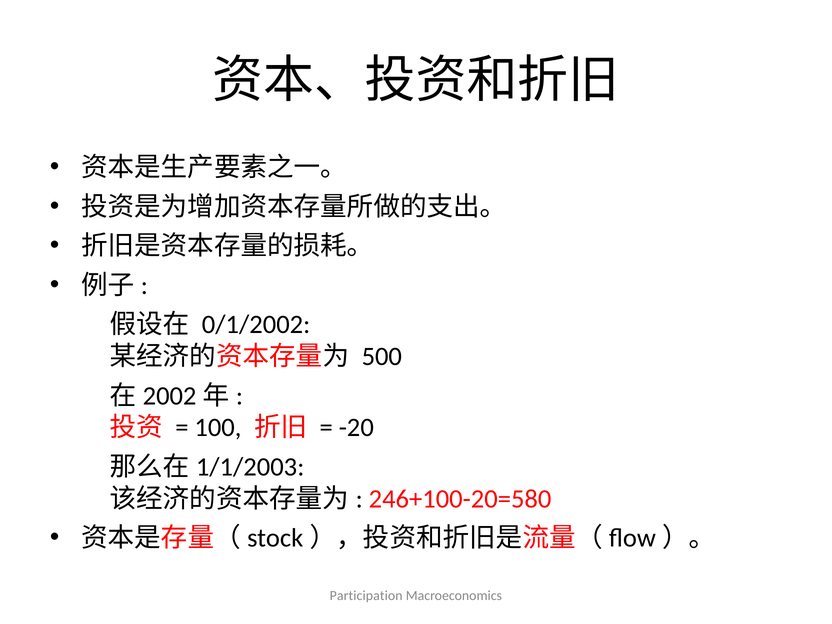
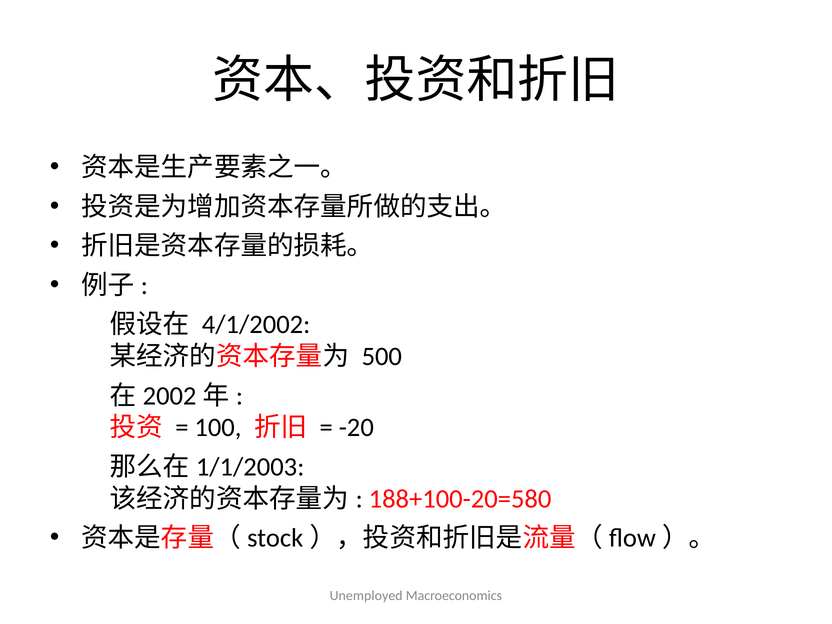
0/1/2002: 0/1/2002 -> 4/1/2002
246+100-20=580: 246+100-20=580 -> 188+100-20=580
Participation: Participation -> Unemployed
